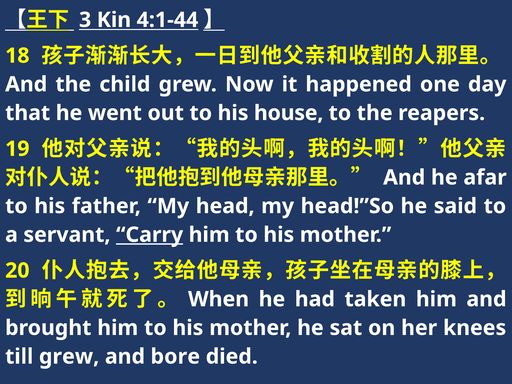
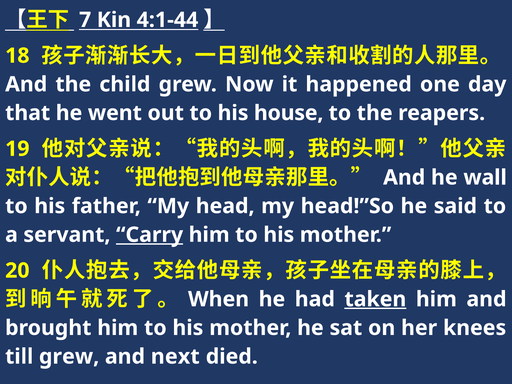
3: 3 -> 7
afar: afar -> wall
taken underline: none -> present
bore: bore -> next
